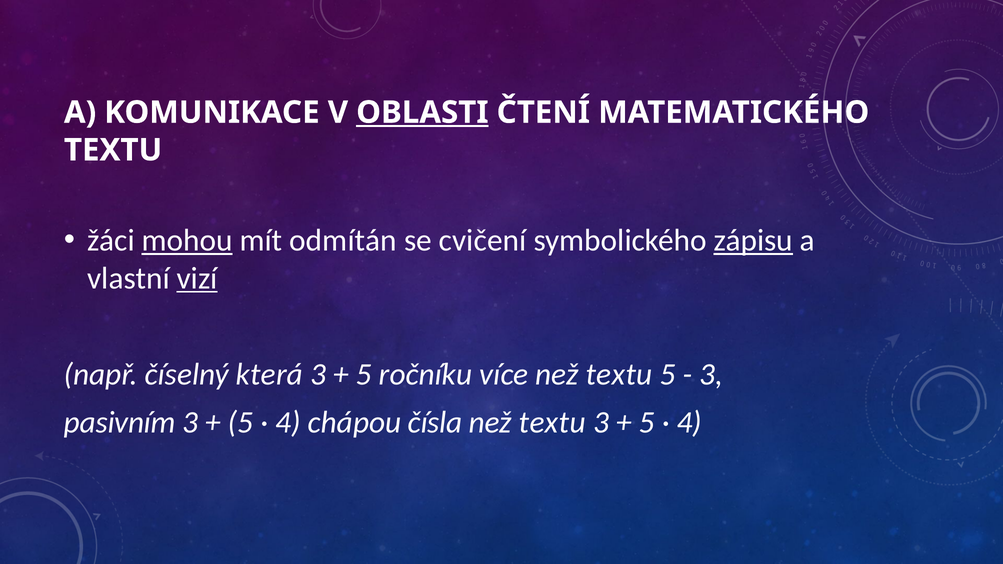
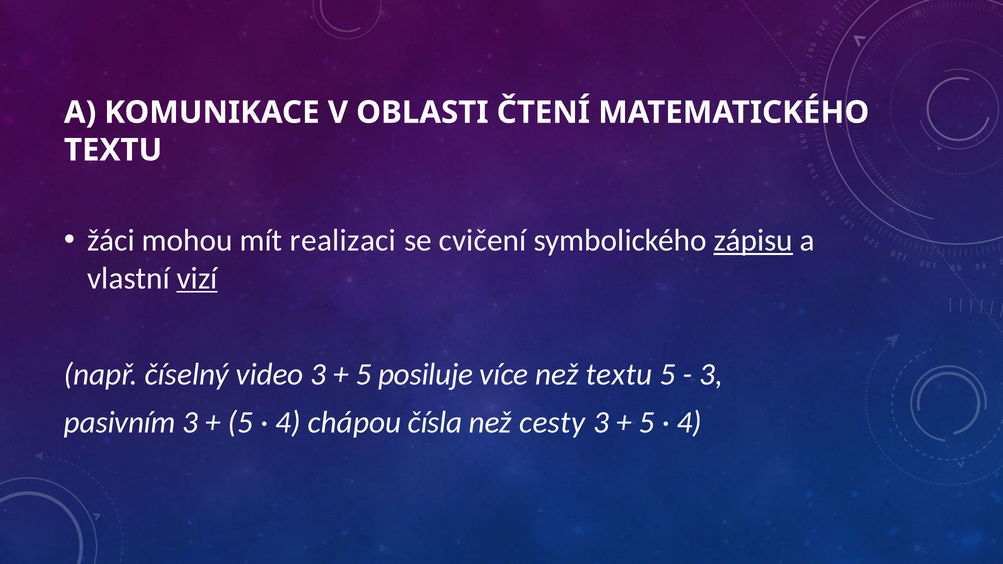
OBLASTI underline: present -> none
mohou underline: present -> none
odmítán: odmítán -> realizaci
která: která -> video
ročníku: ročníku -> posiluje
textu at (552, 423): textu -> cesty
